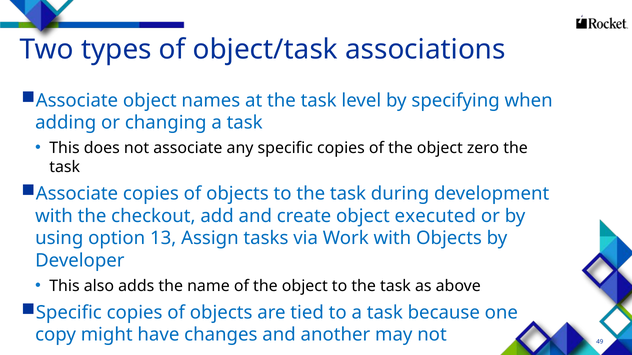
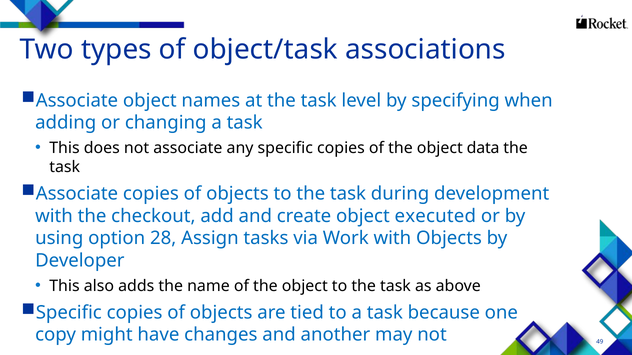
zero: zero -> data
13: 13 -> 28
